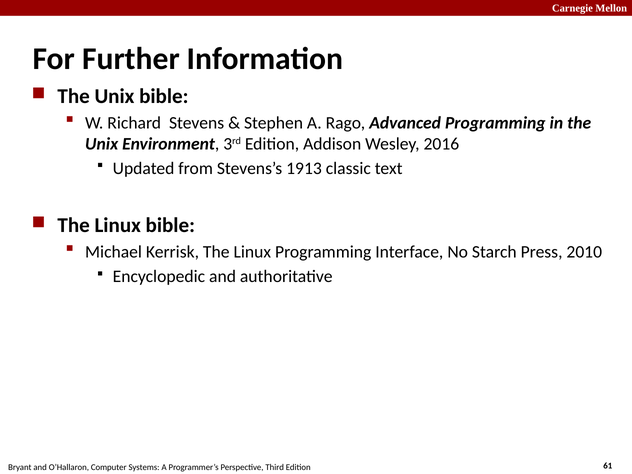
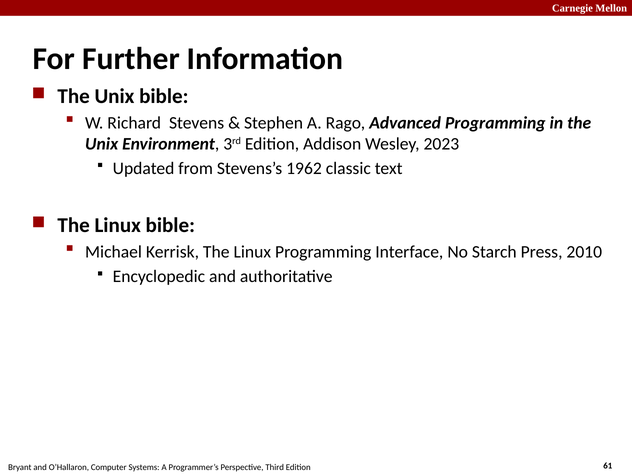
2016: 2016 -> 2023
1913: 1913 -> 1962
